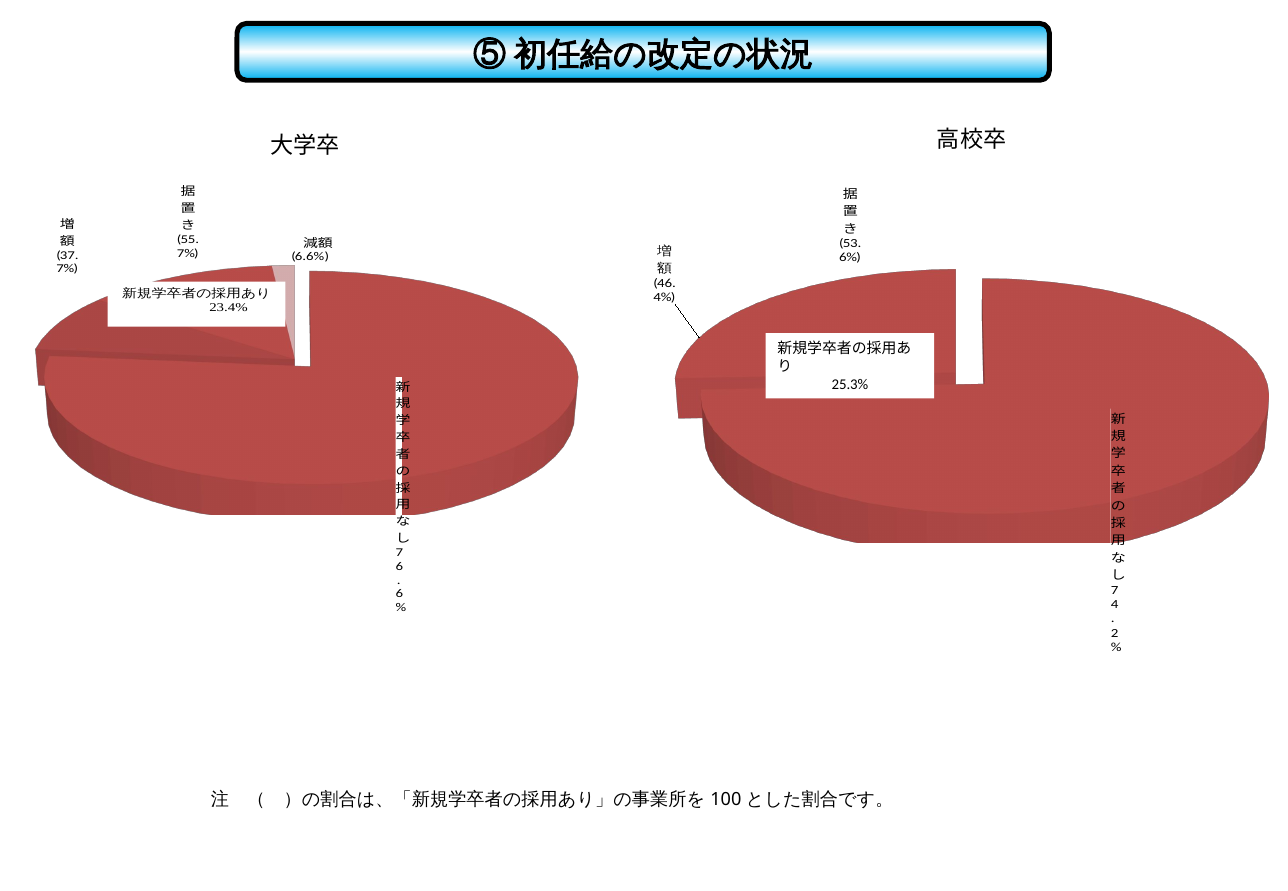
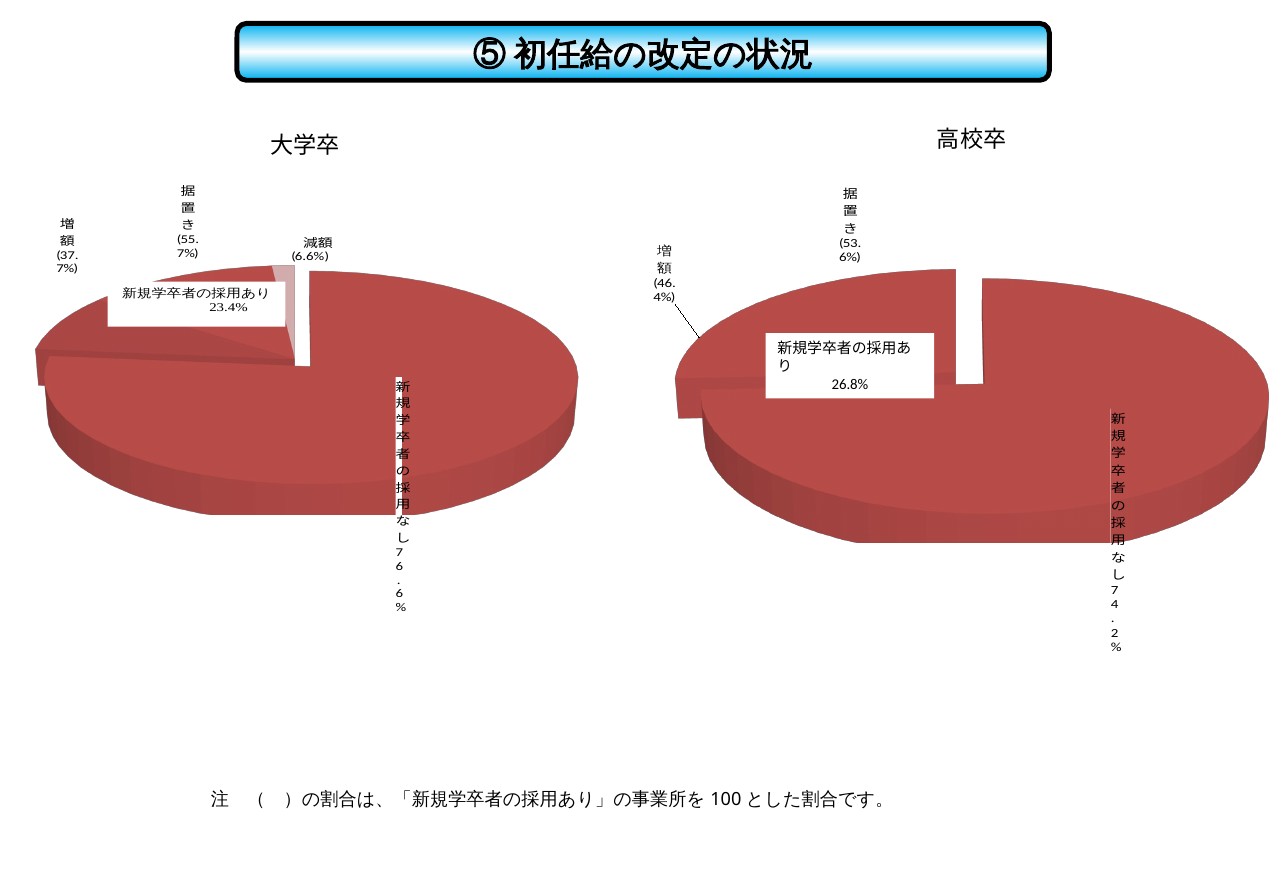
25.3%: 25.3% -> 26.8%
